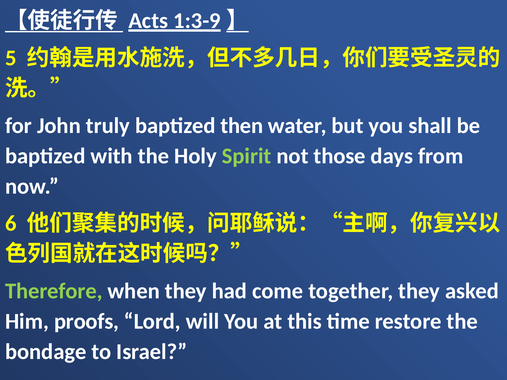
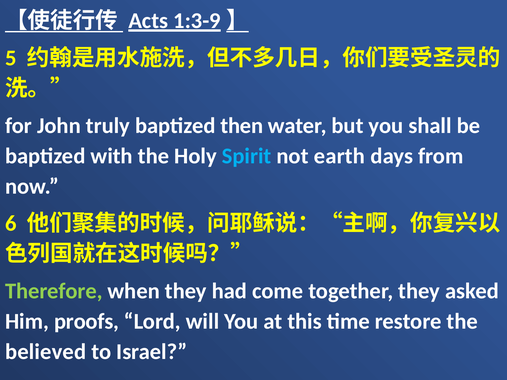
Spirit colour: light green -> light blue
those: those -> earth
bondage: bondage -> believed
